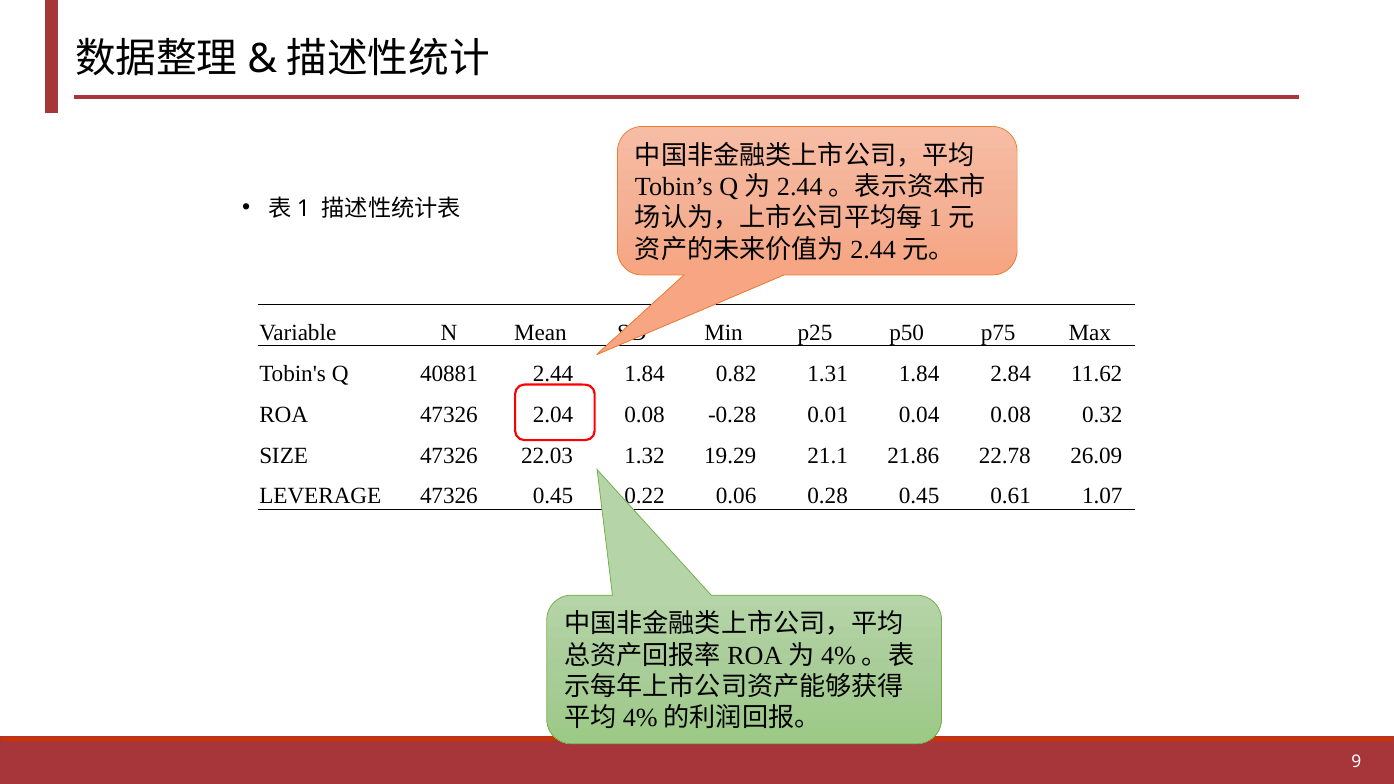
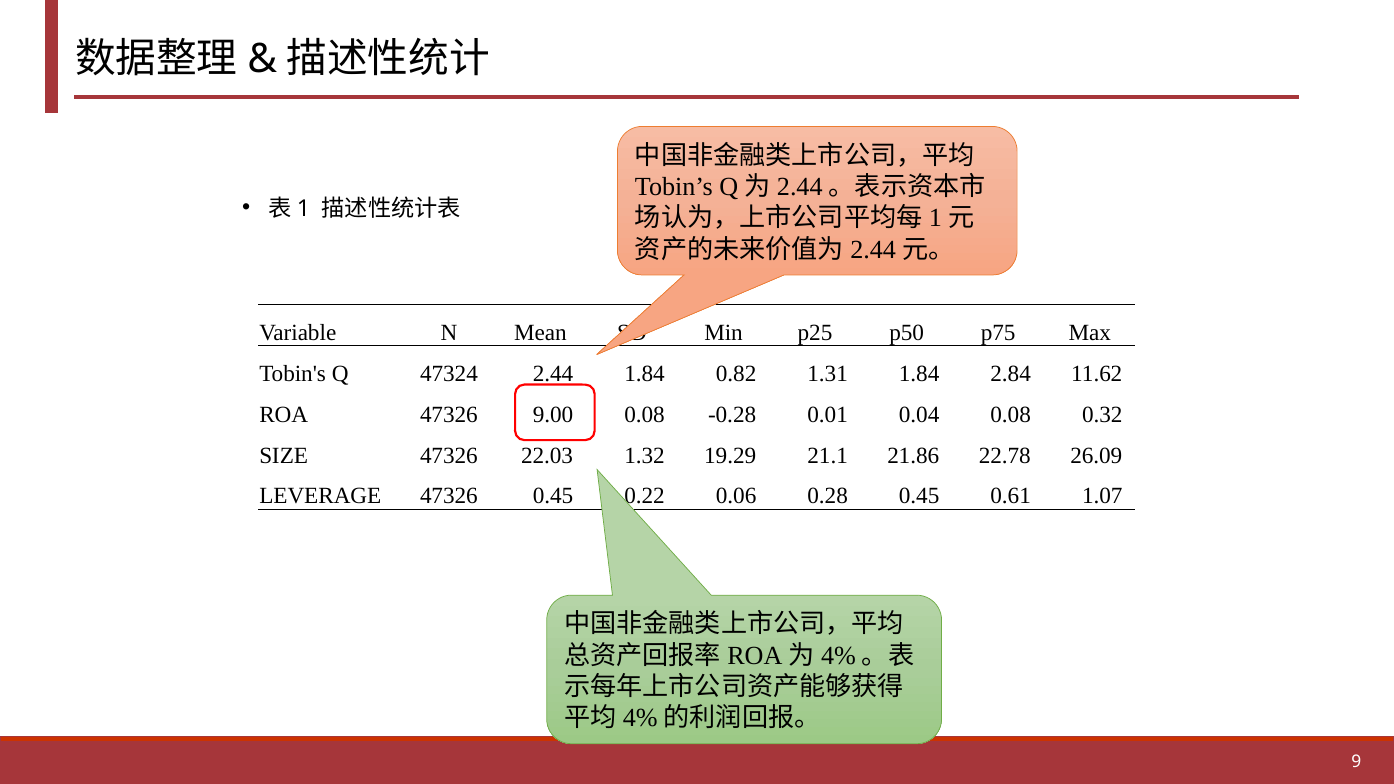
40881: 40881 -> 47324
2.04: 2.04 -> 9.00
